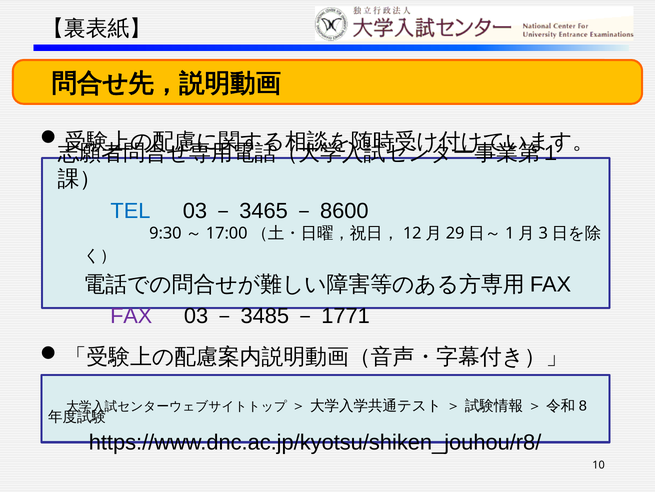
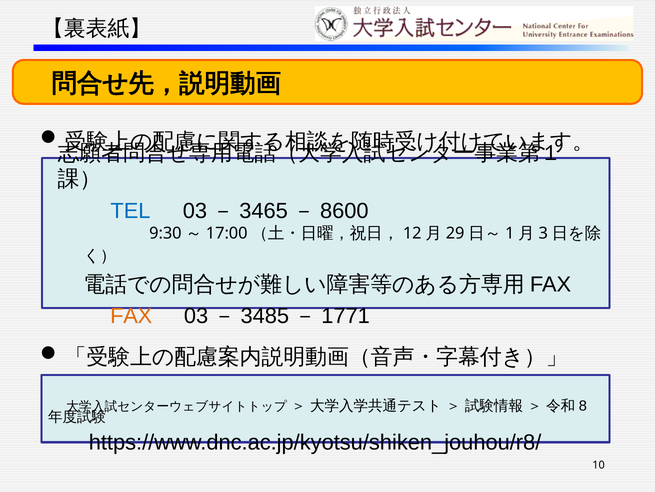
FAX at (131, 316) colour: purple -> orange
